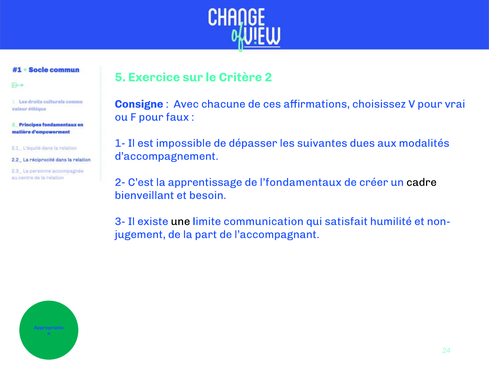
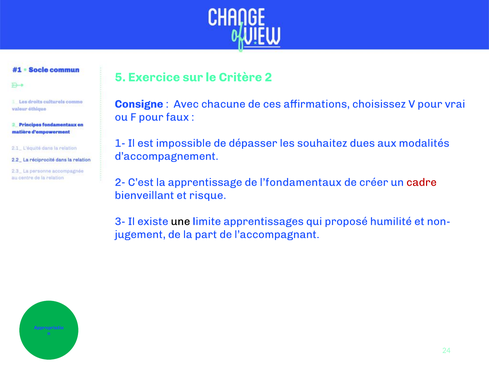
suivantes: suivantes -> souhaitez
cadre colour: black -> red
besoin: besoin -> risque
communication: communication -> apprentissages
satisfait: satisfait -> proposé
